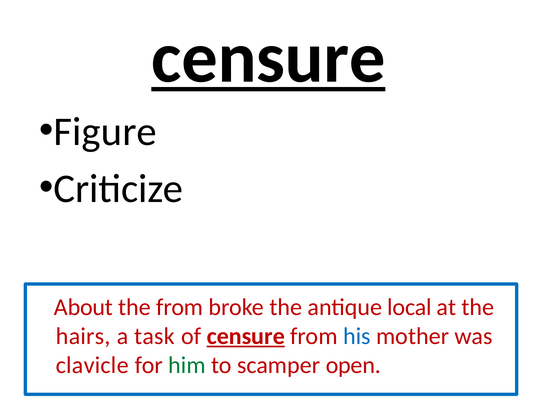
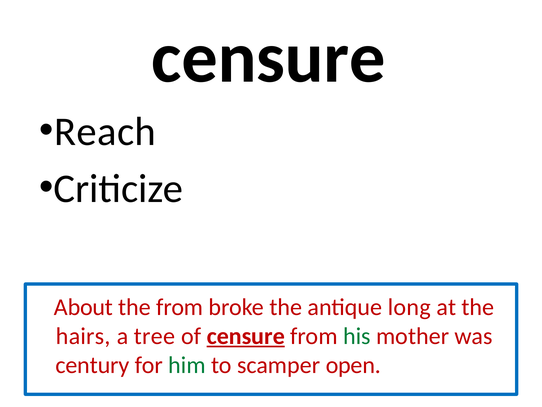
censure at (268, 58) underline: present -> none
Figure: Figure -> Reach
local: local -> long
task: task -> tree
his colour: blue -> green
clavicle: clavicle -> century
